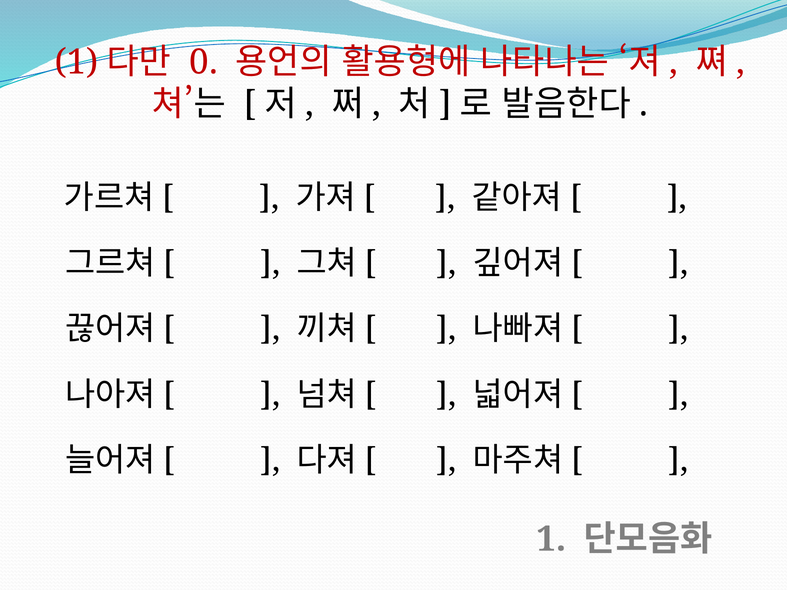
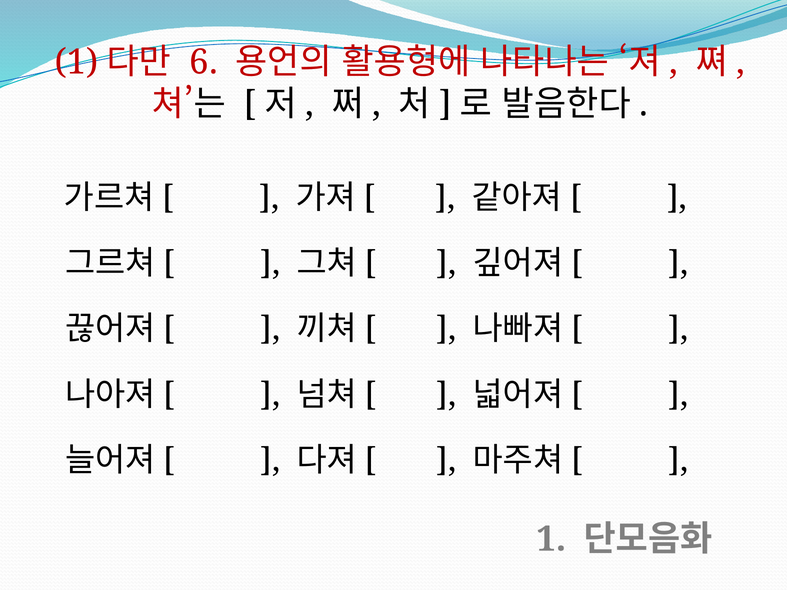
0: 0 -> 6
